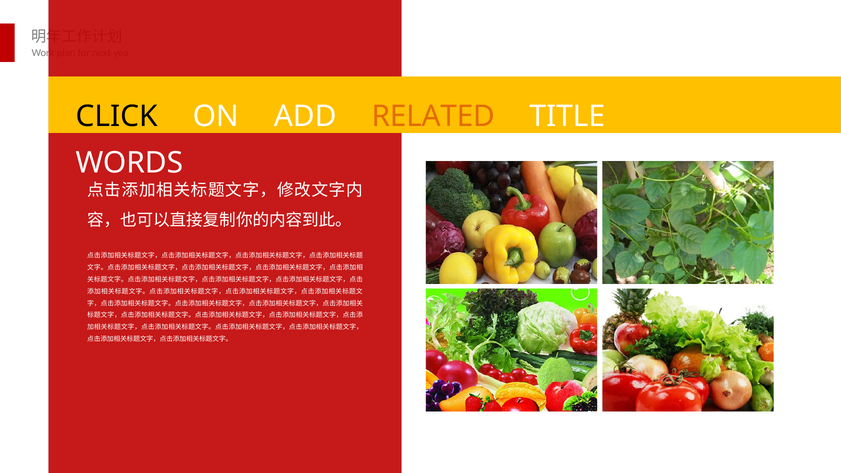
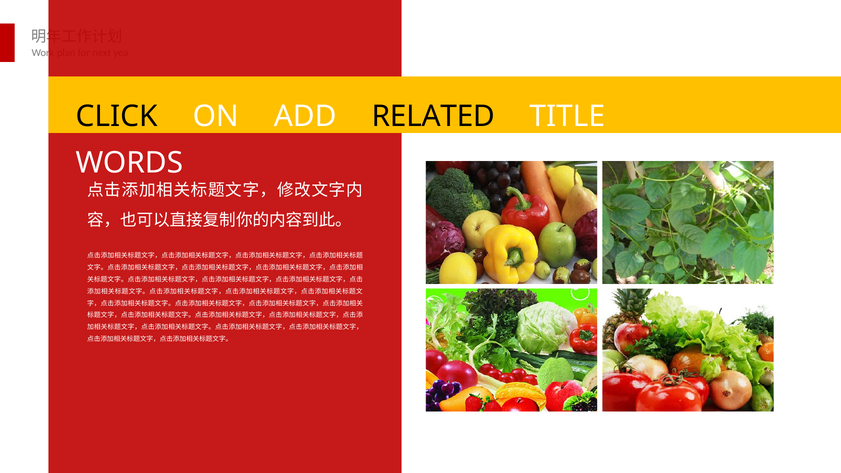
RELATED colour: orange -> black
